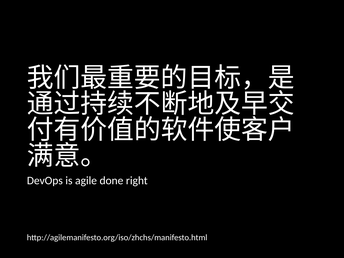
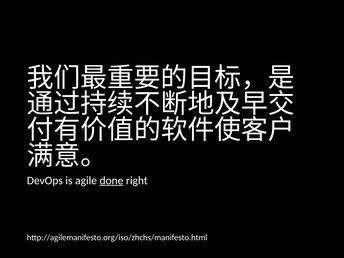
done underline: none -> present
